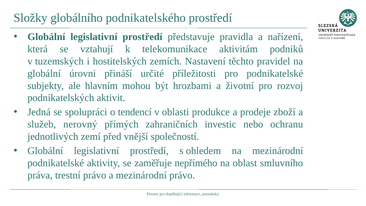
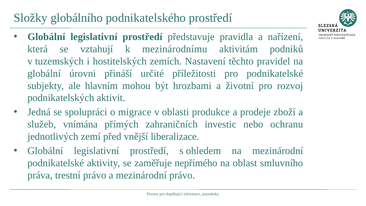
telekomunikace: telekomunikace -> mezinárodnímu
tendencí: tendencí -> migrace
nerovný: nerovný -> vnímána
společností: společností -> liberalizace
